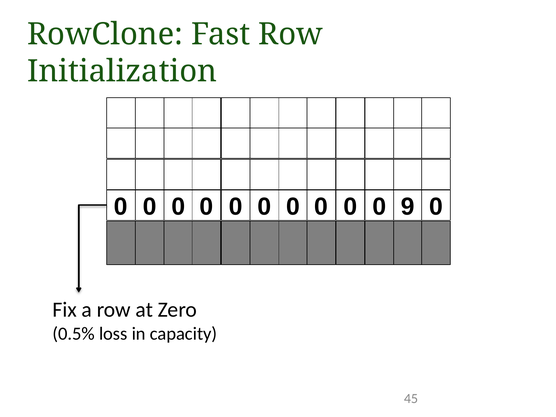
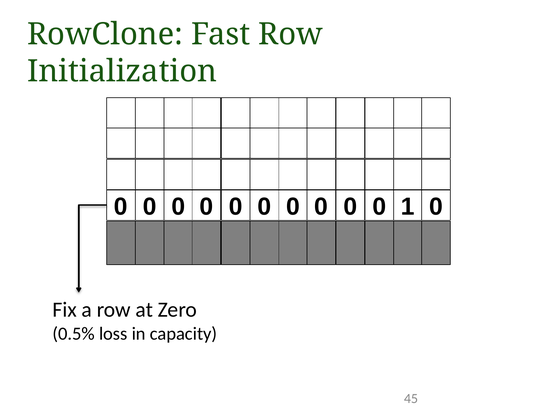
9: 9 -> 1
